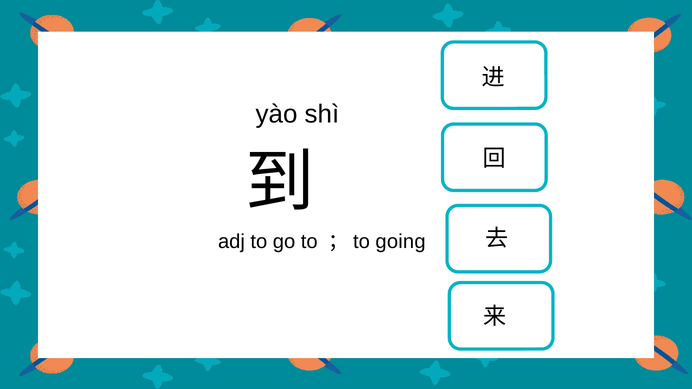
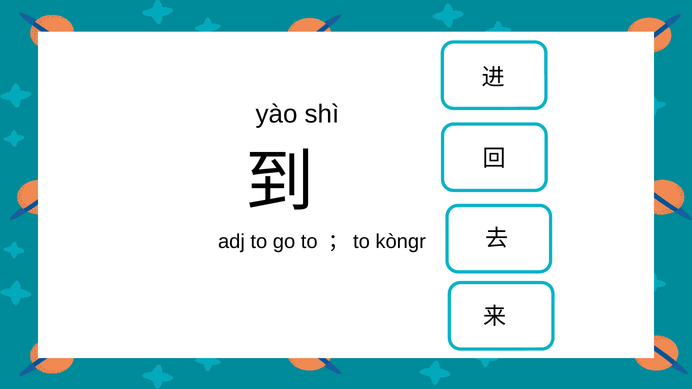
going: going -> kòngr
